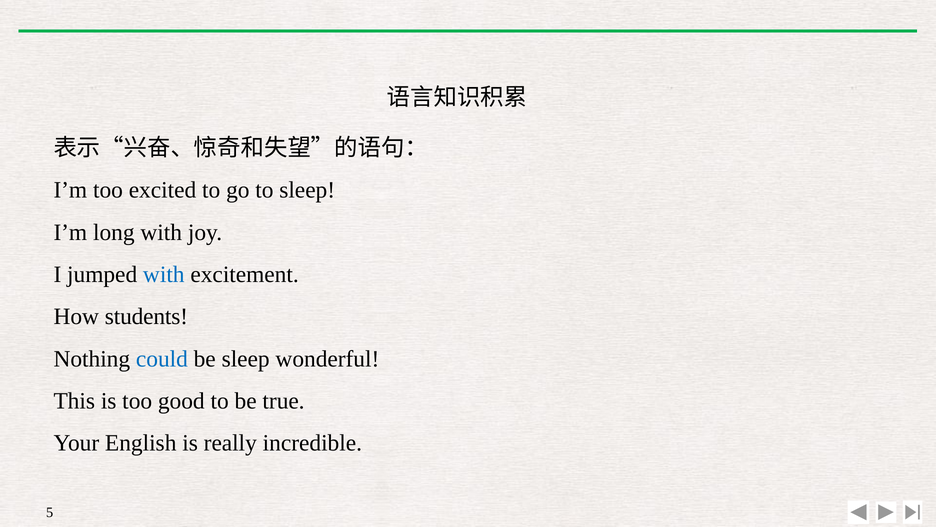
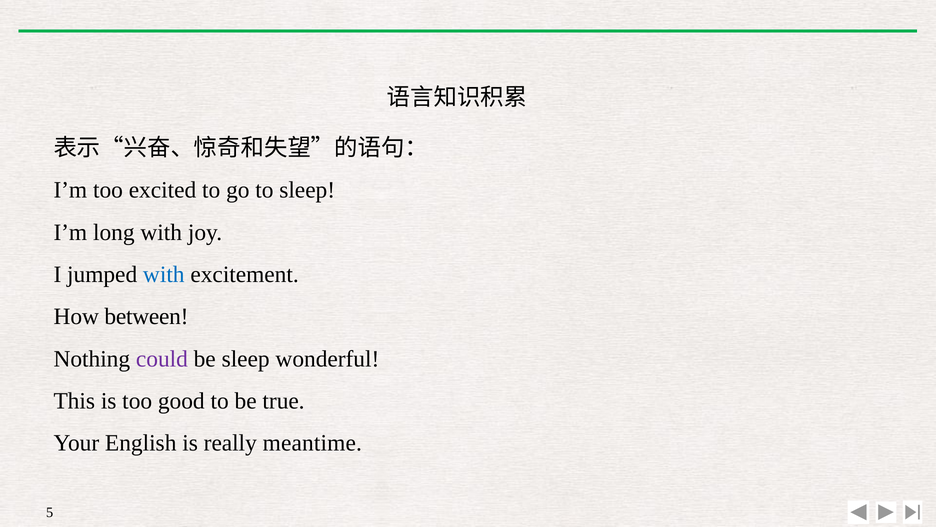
students: students -> between
could colour: blue -> purple
incredible: incredible -> meantime
